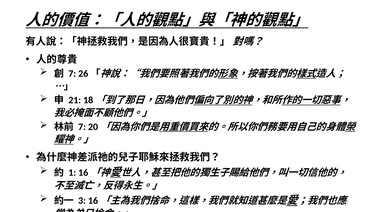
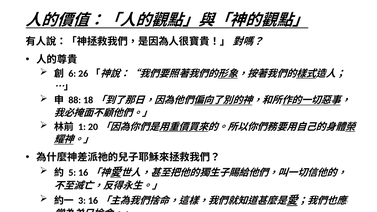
7 at (72, 74): 7 -> 6
21: 21 -> 88
7 at (82, 127): 7 -> 1
1: 1 -> 5
